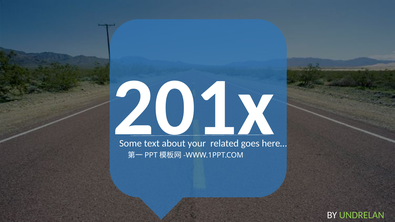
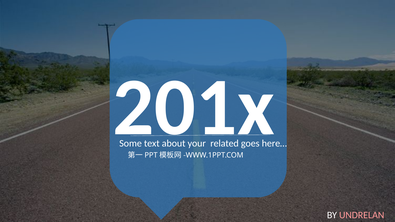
UNDRELAN colour: light green -> pink
